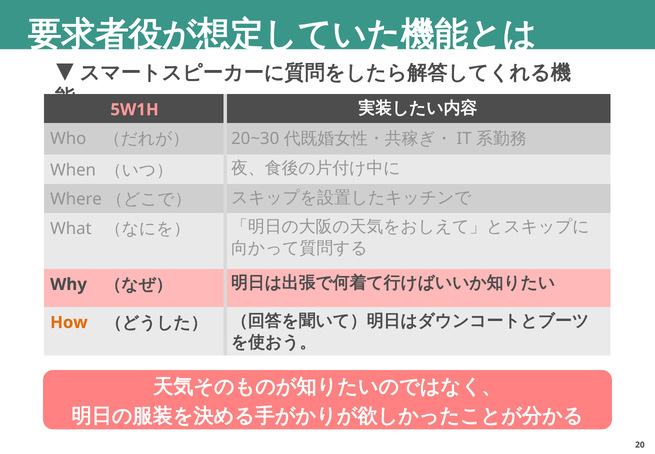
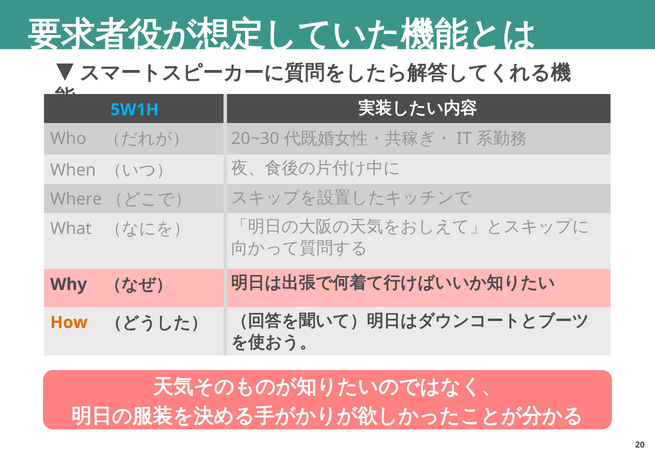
5W1H colour: pink -> light blue
